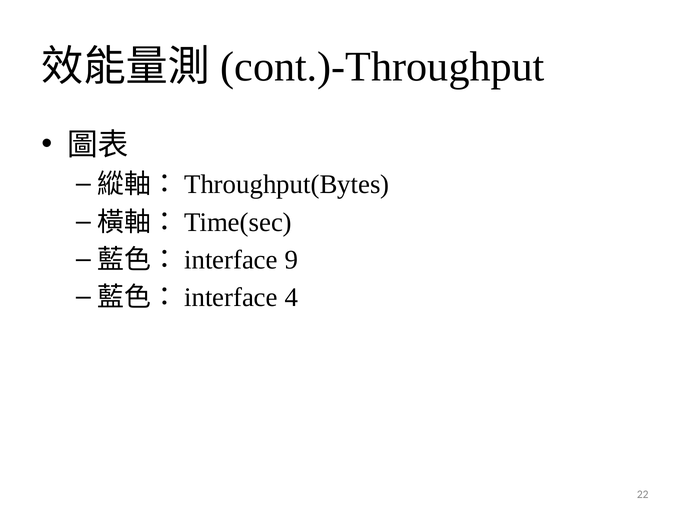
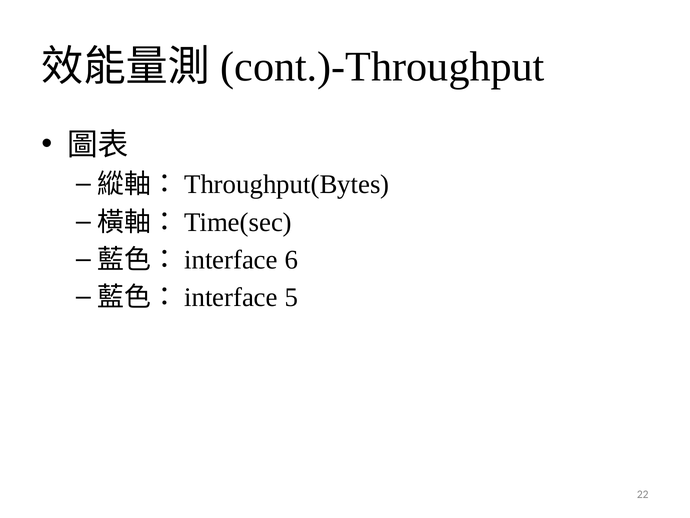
9: 9 -> 6
4: 4 -> 5
